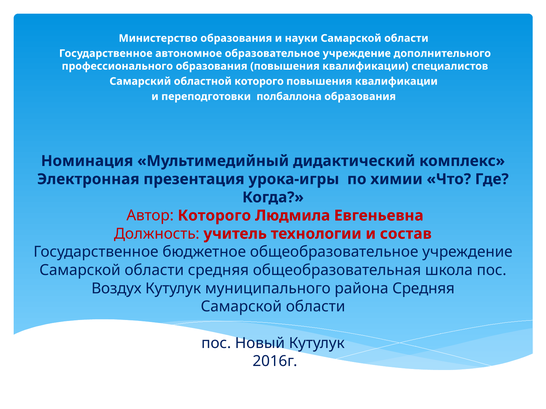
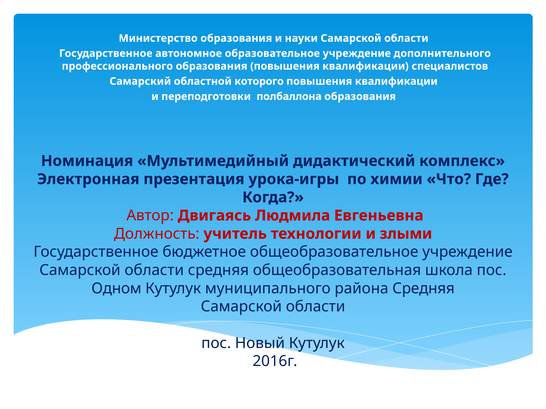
Автор Которого: Которого -> Двигаясь
состав: состав -> злыми
Воздух: Воздух -> Одном
